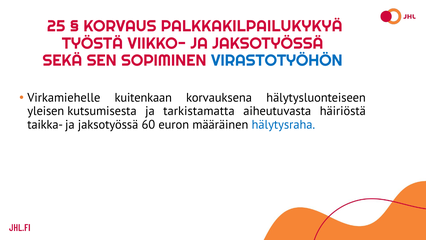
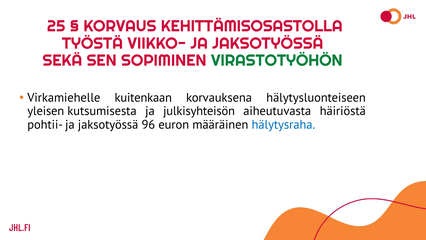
PALKKAKILPAILUKYKYÄ: PALKKAKILPAILUKYKYÄ -> KEHITTÄMISOSASTOLLA
VIRASTOTYÖHÖN colour: blue -> green
tarkistamatta: tarkistamatta -> julkisyhteisön
taikka-: taikka- -> pohtii-
60: 60 -> 96
